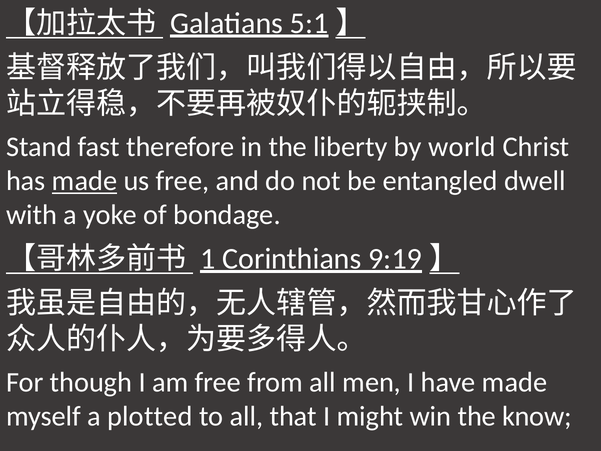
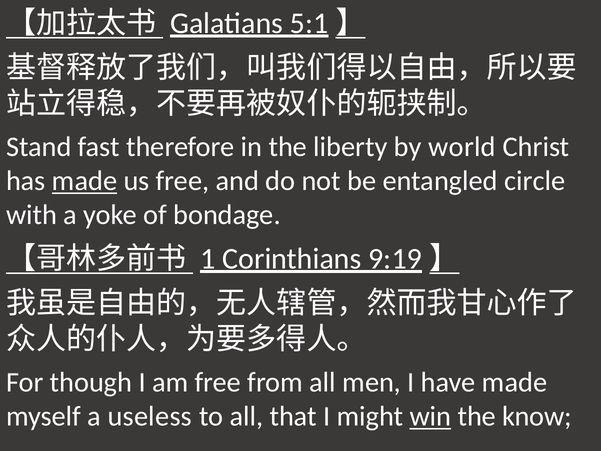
dwell: dwell -> circle
plotted: plotted -> useless
win underline: none -> present
